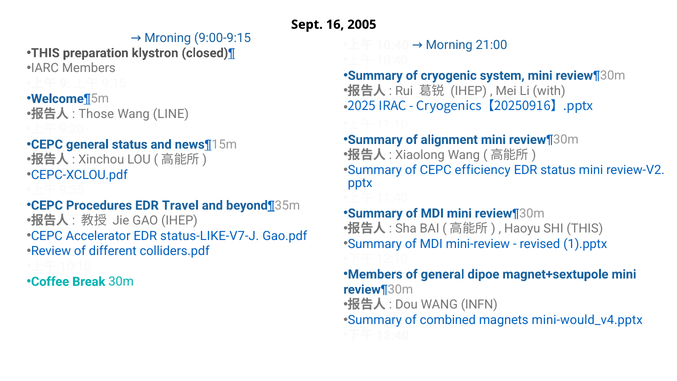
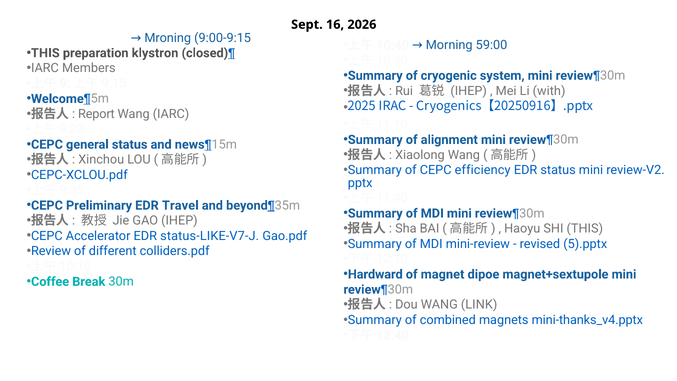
2005: 2005 -> 2026
21:00: 21:00 -> 59:00
Those: Those -> Report
Wang LINE: LINE -> IARC
Procedures: Procedures -> Preliminary
1).pptx: 1).pptx -> 5).pptx
Members at (375, 274): Members -> Hardward
of general: general -> magnet
INFN: INFN -> LINK
mini-would_v4.pptx: mini-would_v4.pptx -> mini-thanks_v4.pptx
